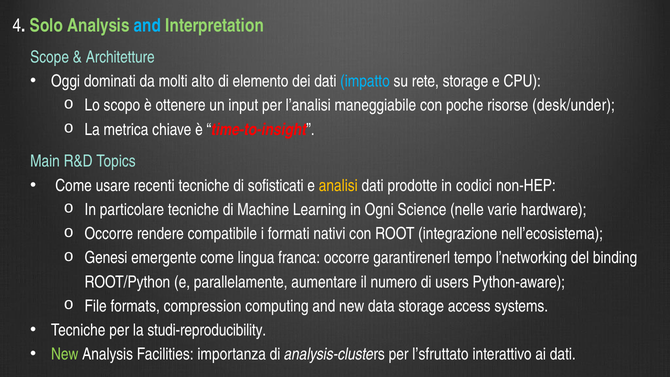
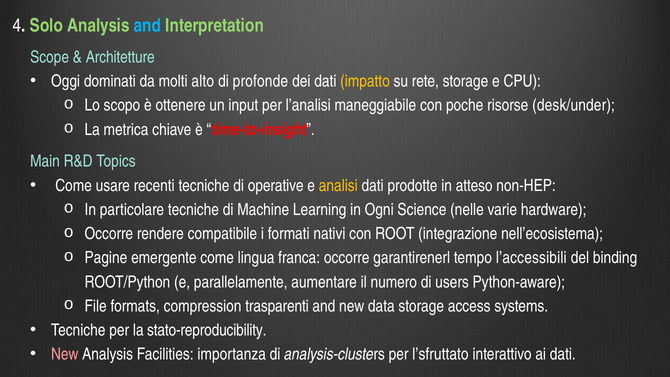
elemento: elemento -> profonde
impatto colour: light blue -> yellow
sofisticati: sofisticati -> operative
codici: codici -> atteso
Genesi: Genesi -> Pagine
l’networking: l’networking -> l’accessibili
computing: computing -> trasparenti
studi-reproducibility: studi-reproducibility -> stato-reproducibility
New at (65, 354) colour: light green -> pink
